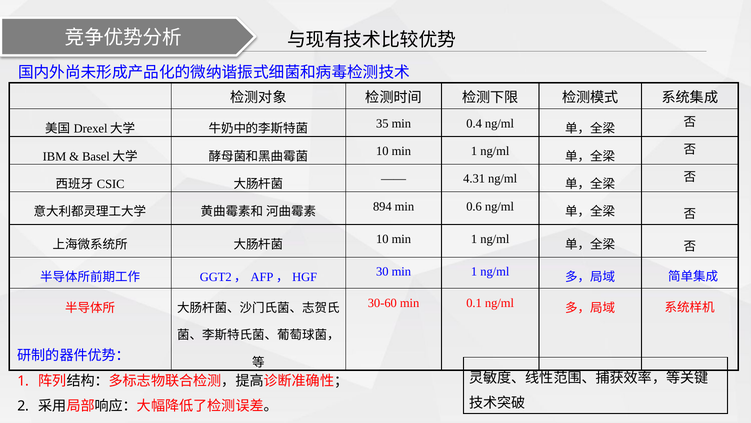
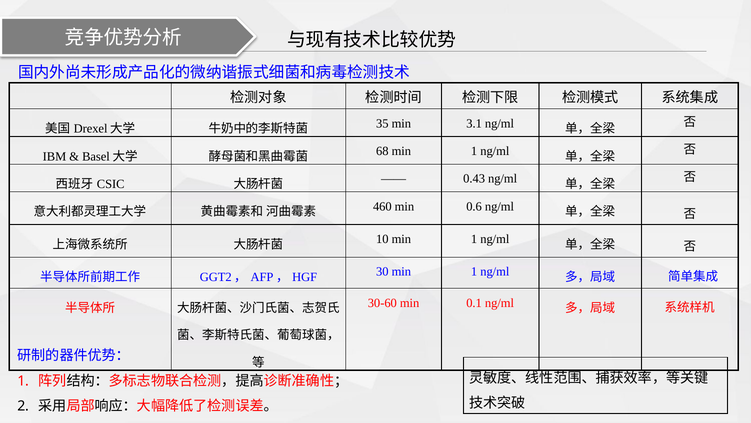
0.4: 0.4 -> 3.1
10 at (382, 151): 10 -> 68
4.31: 4.31 -> 0.43
894: 894 -> 460
